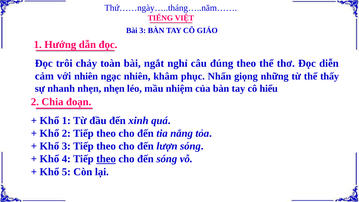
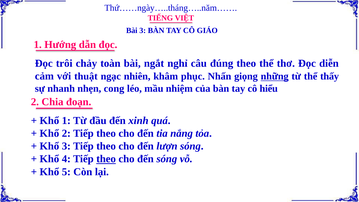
với nhiên: nhiên -> thuật
những underline: none -> present
nhẹn nhẹn: nhẹn -> cong
